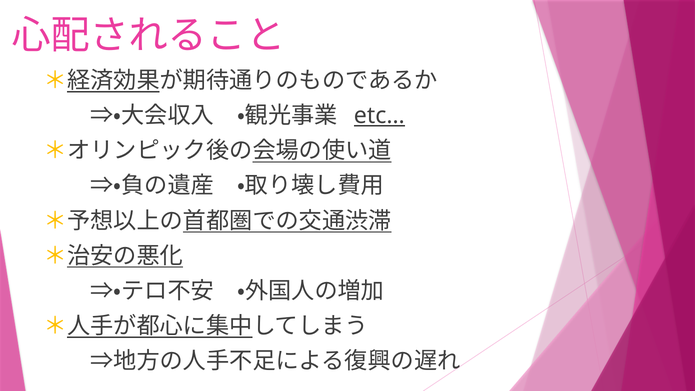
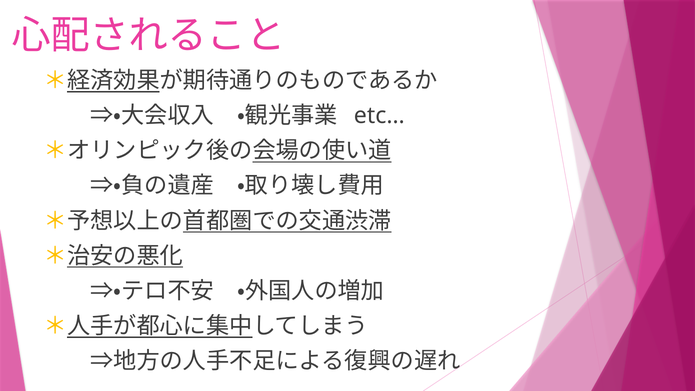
etc… underline: present -> none
